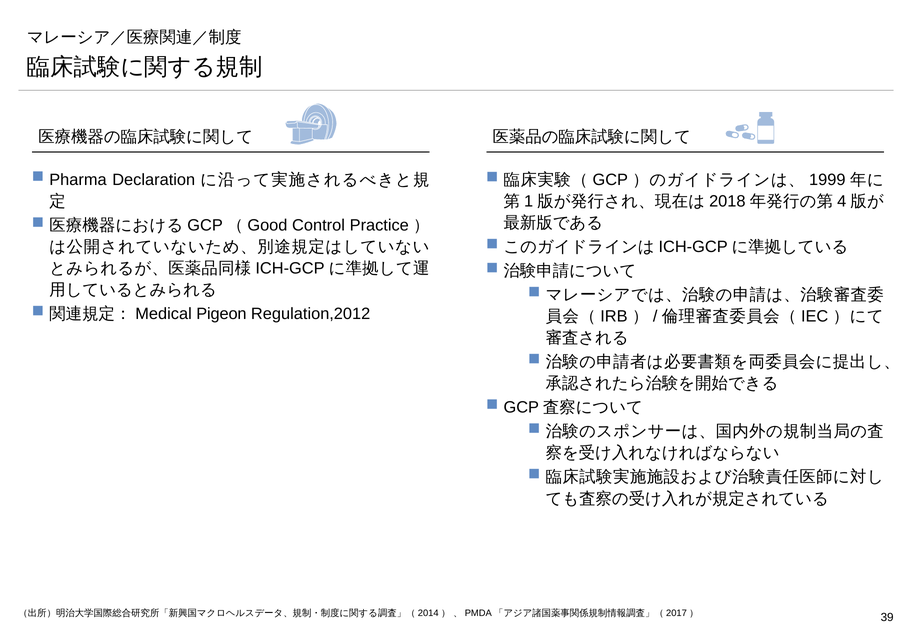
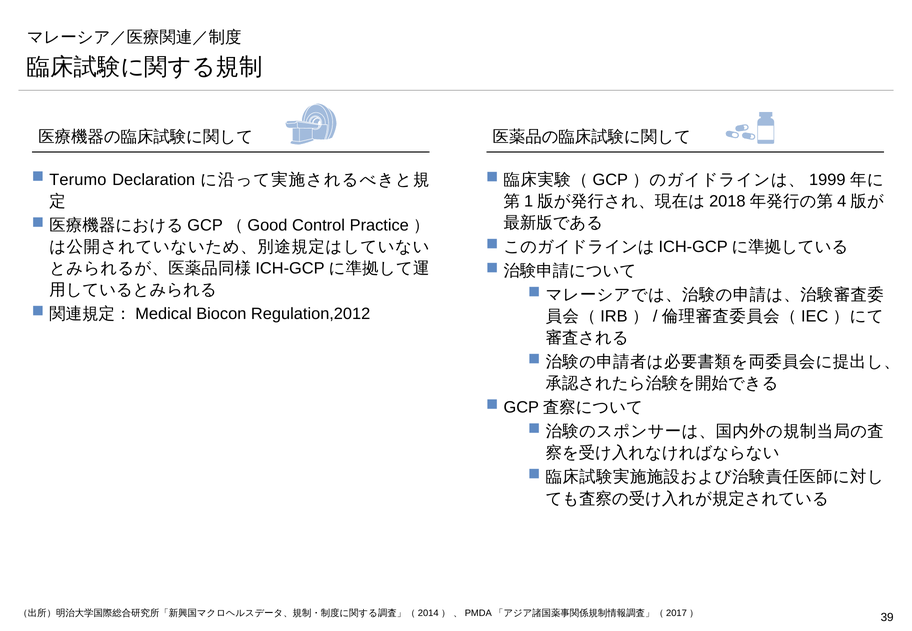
Pharma: Pharma -> Terumo
Pigeon: Pigeon -> Biocon
